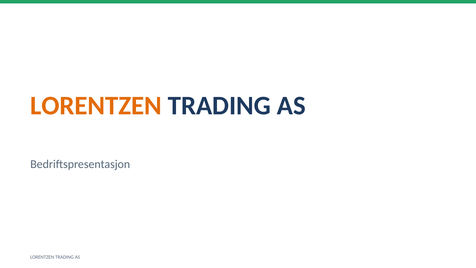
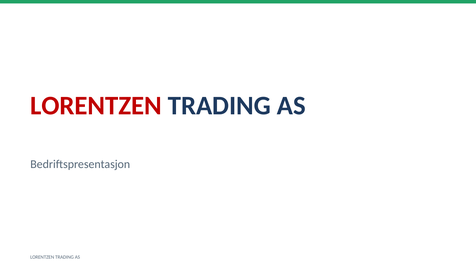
LORENTZEN at (96, 106) colour: orange -> red
